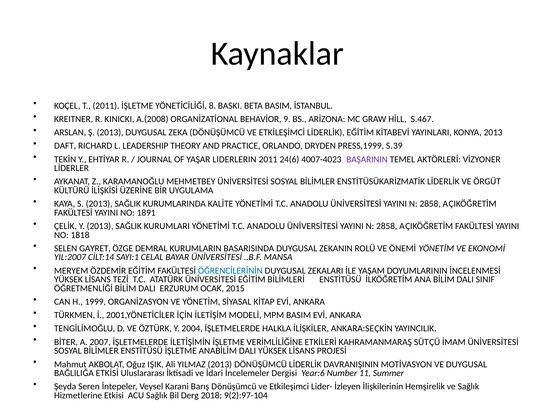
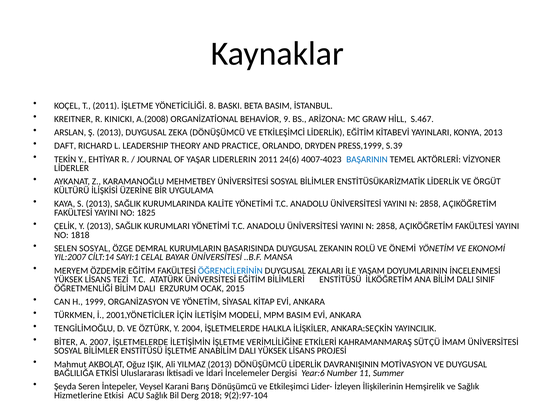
BAŞARININ colour: purple -> blue
1891: 1891 -> 1825
SELEN GAYRET: GAYRET -> SOSYAL
